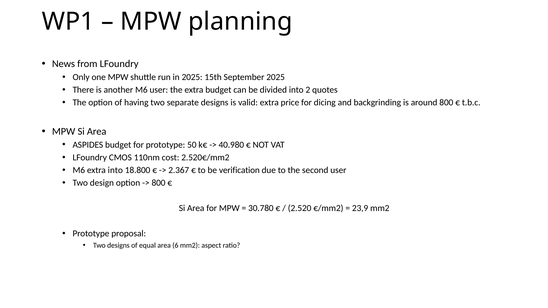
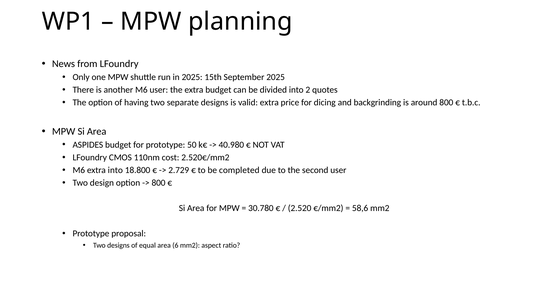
2.367: 2.367 -> 2.729
verification: verification -> completed
23,9: 23,9 -> 58,6
